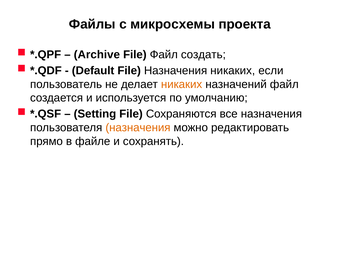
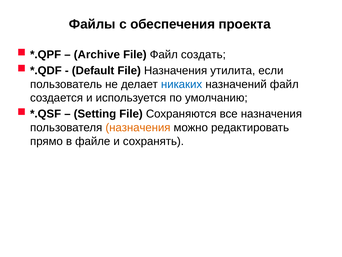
микросхемы: микросхемы -> обеспечения
Назначения никаких: никаких -> утилита
никаких at (182, 84) colour: orange -> blue
